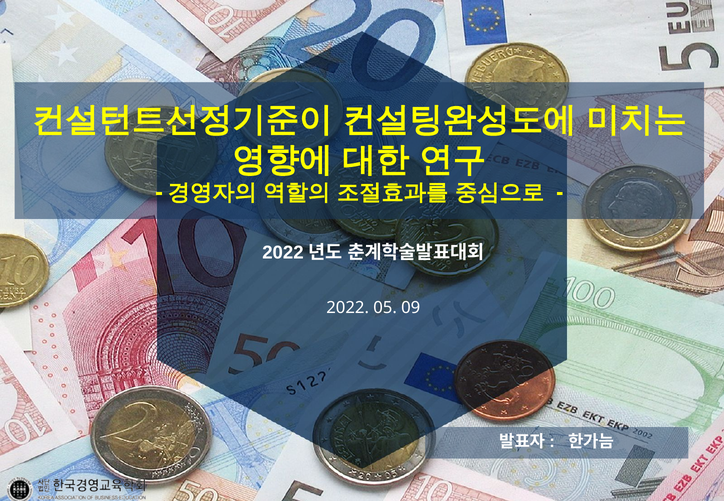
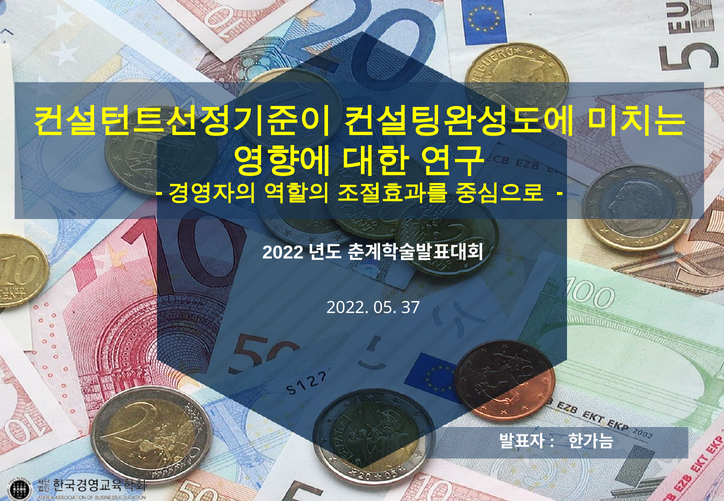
09: 09 -> 37
